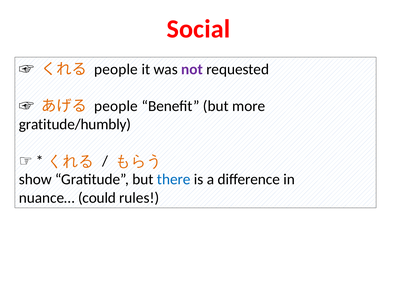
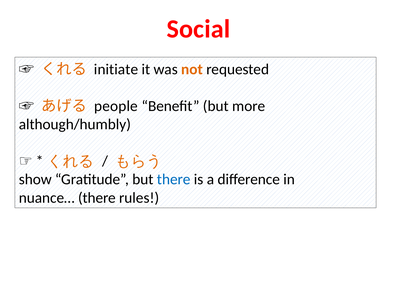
people at (116, 69): people -> initiate
not colour: purple -> orange
gratitude/humbly: gratitude/humbly -> although/humbly
nuance… could: could -> there
